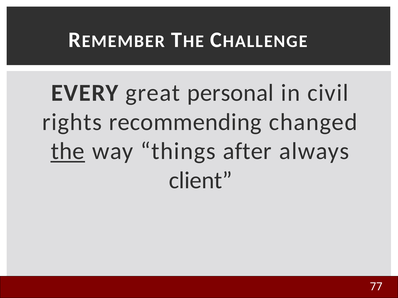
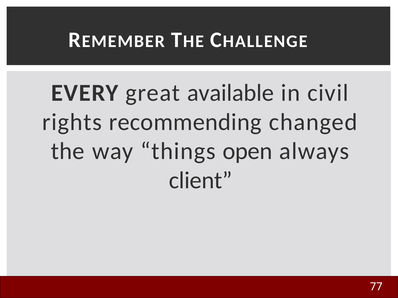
personal: personal -> available
the underline: present -> none
after: after -> open
